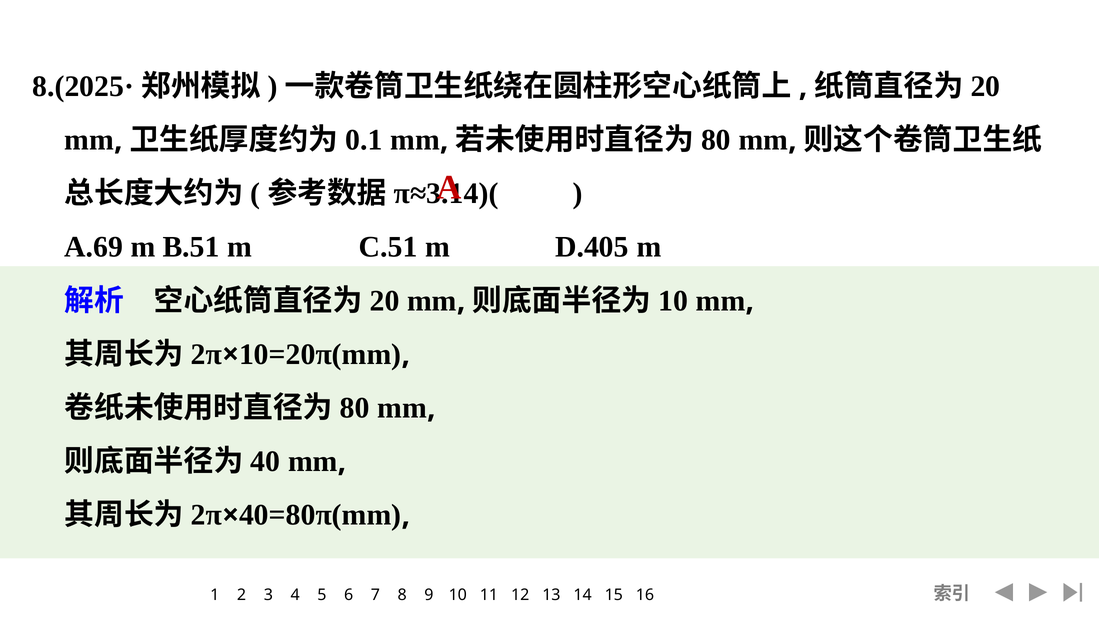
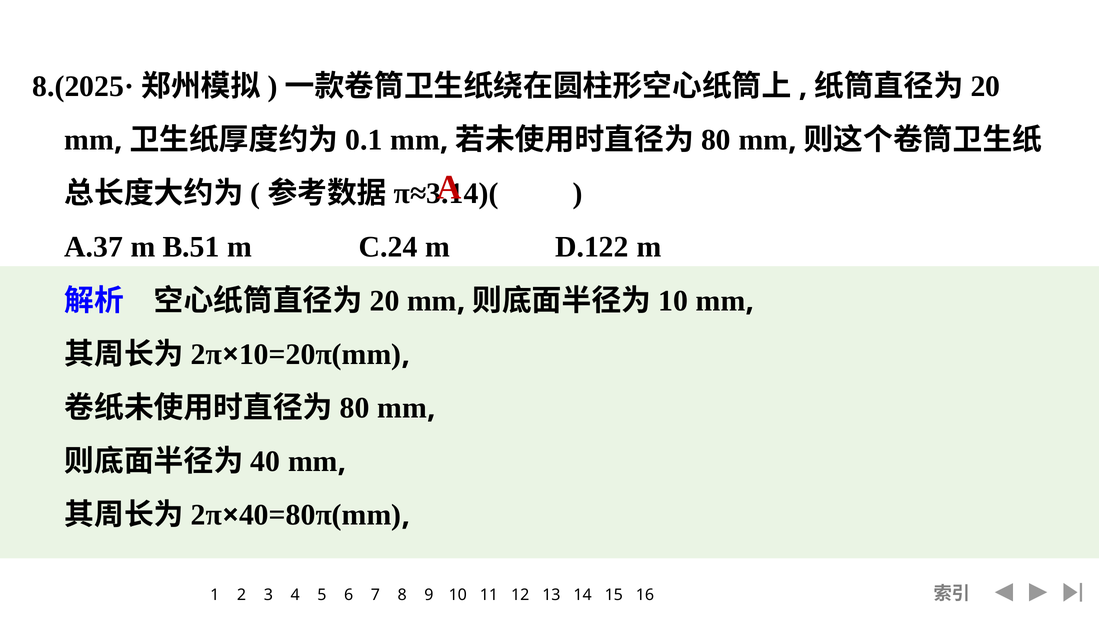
A.69: A.69 -> A.37
C.51: C.51 -> C.24
D.405: D.405 -> D.122
